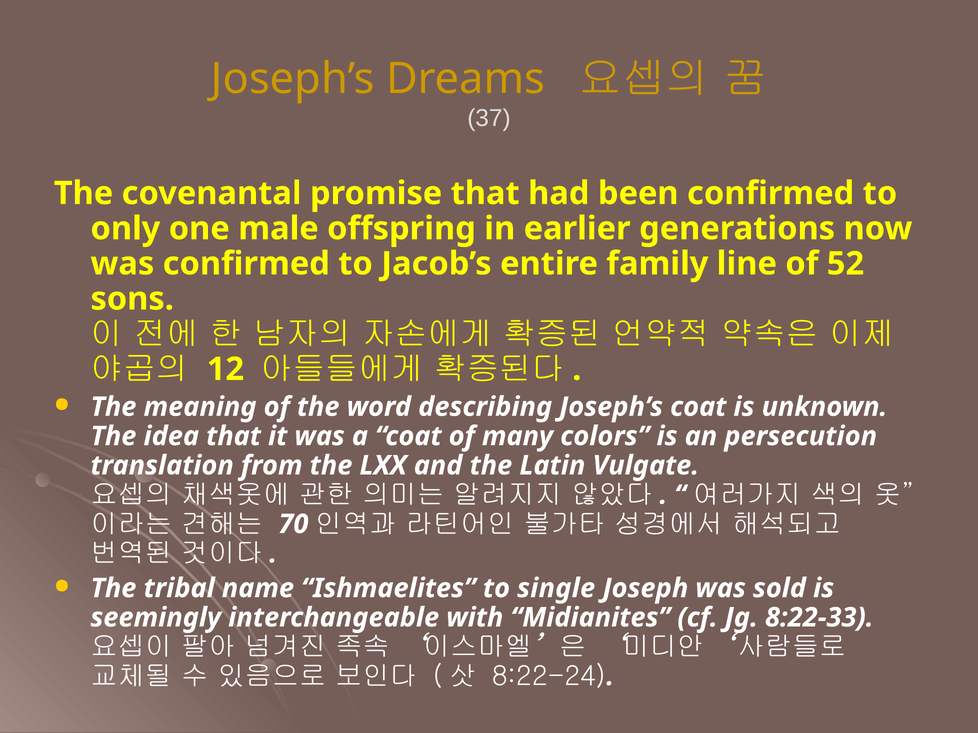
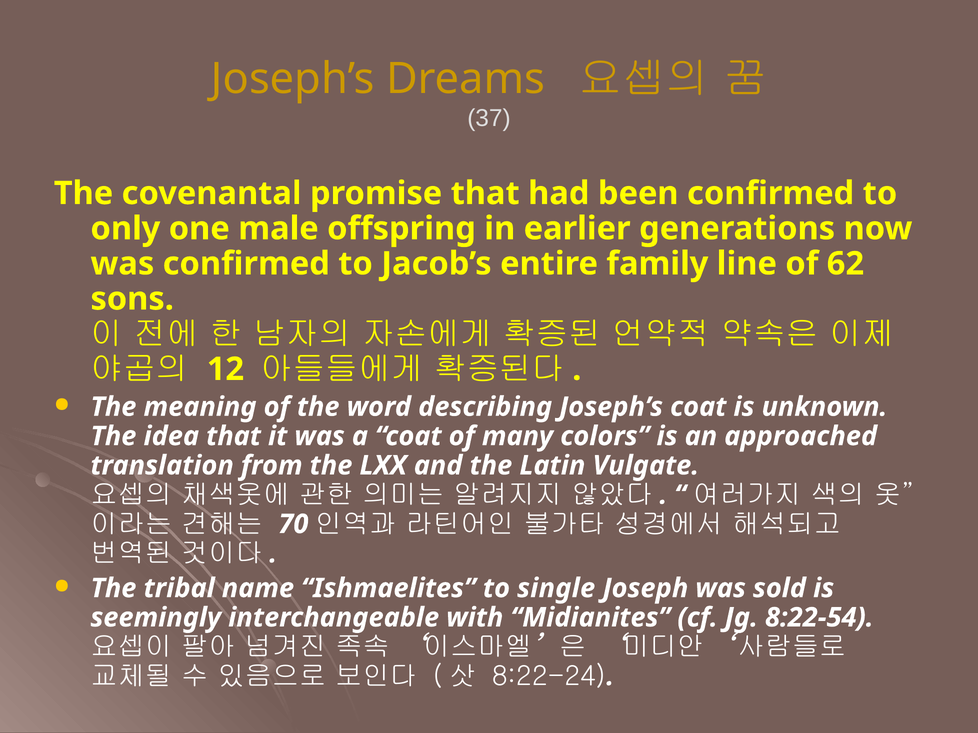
52: 52 -> 62
persecution: persecution -> approached
8:22-33: 8:22-33 -> 8:22-54
